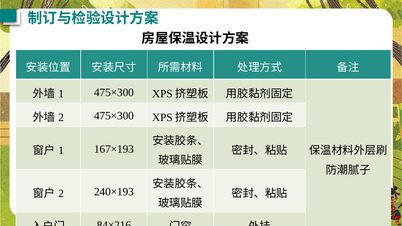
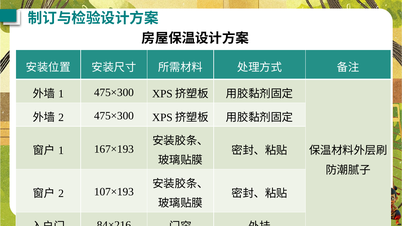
240×193: 240×193 -> 107×193
